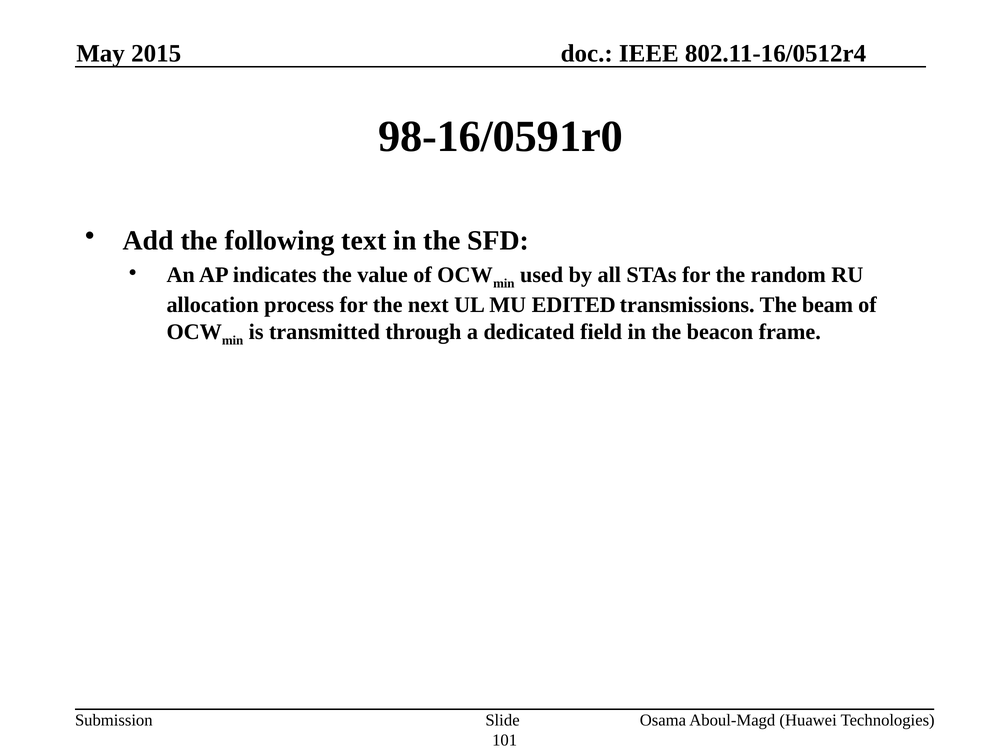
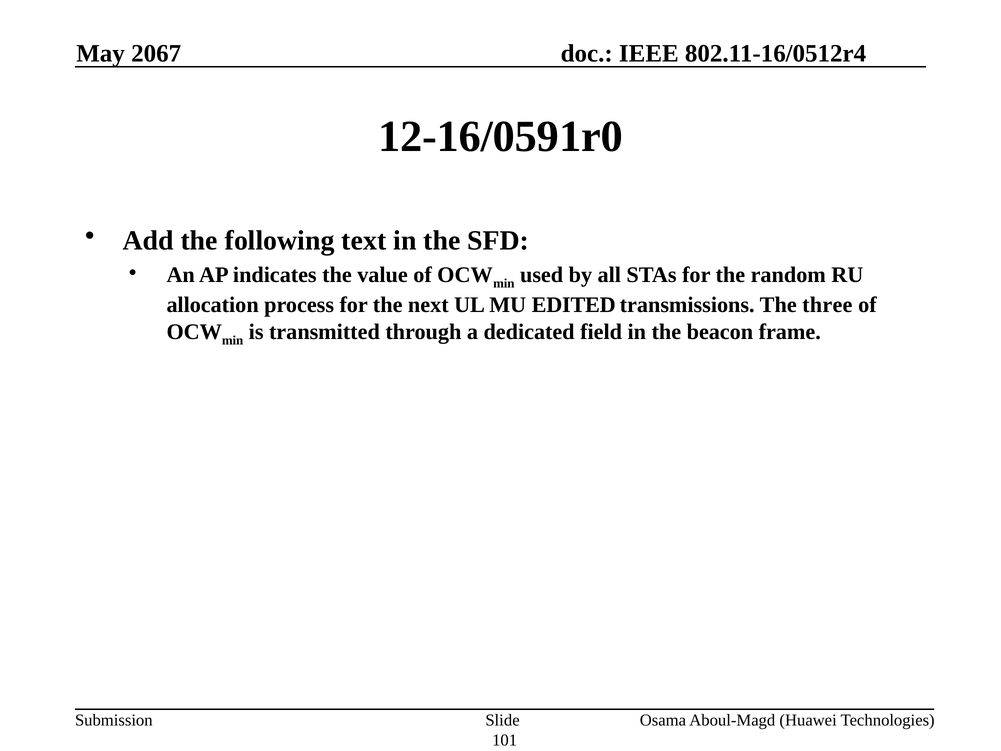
2015: 2015 -> 2067
98-16/0591r0: 98-16/0591r0 -> 12-16/0591r0
beam: beam -> three
